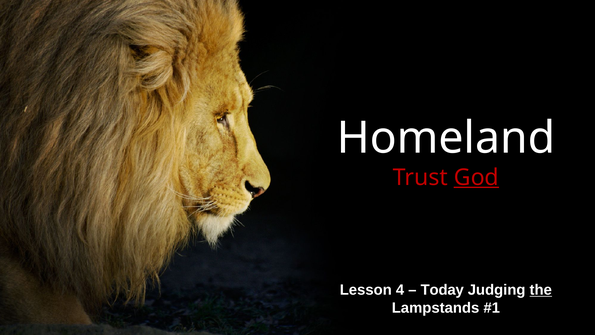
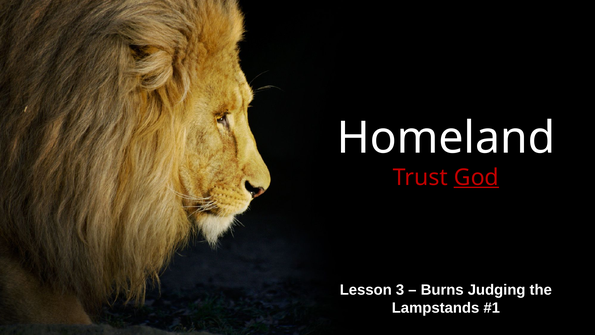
4: 4 -> 3
Today: Today -> Burns
the underline: present -> none
